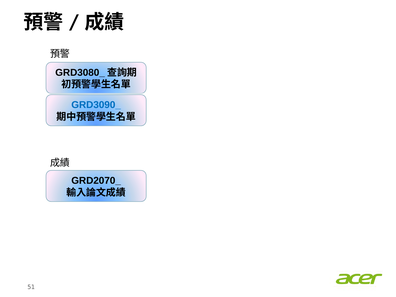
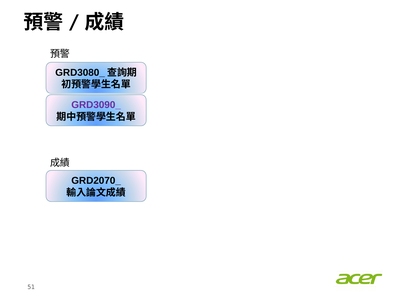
GRD3090_ colour: blue -> purple
